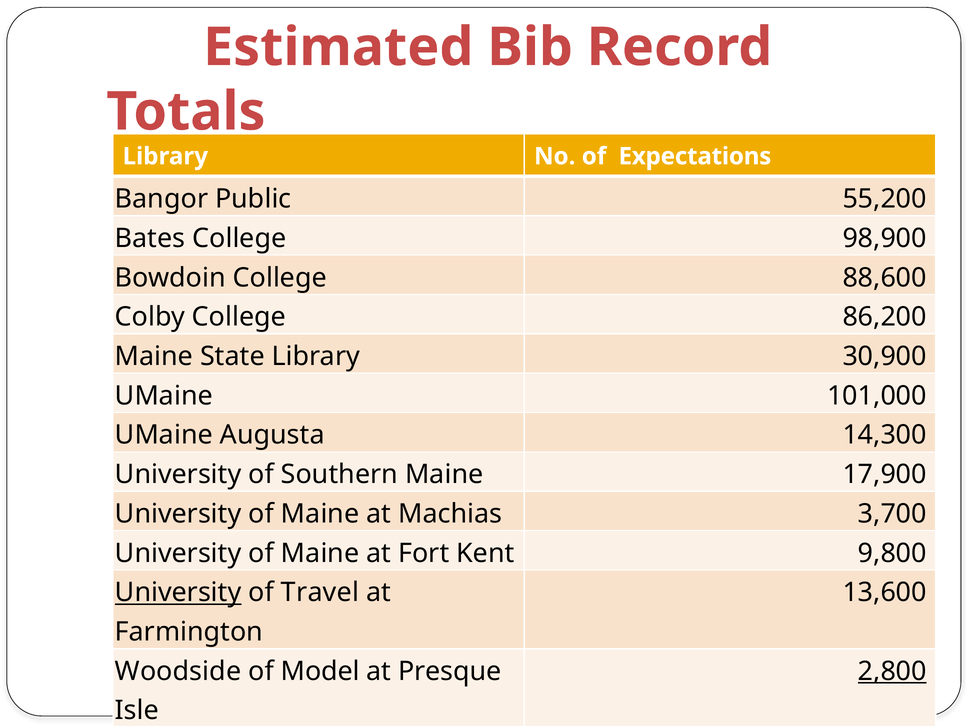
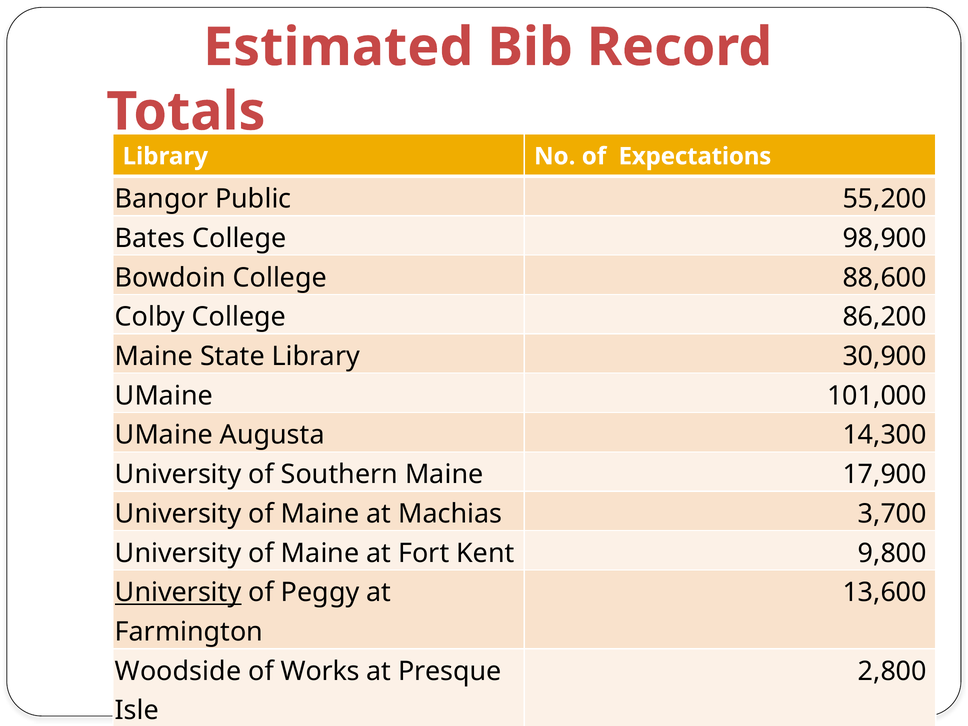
Travel: Travel -> Peggy
Model: Model -> Works
2,800 underline: present -> none
